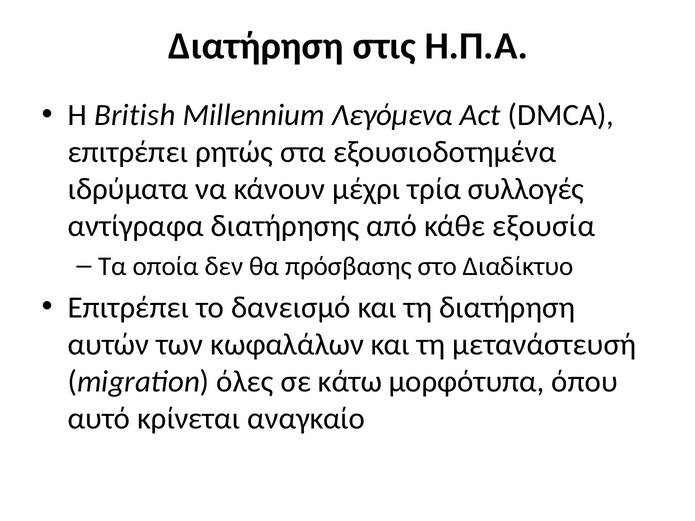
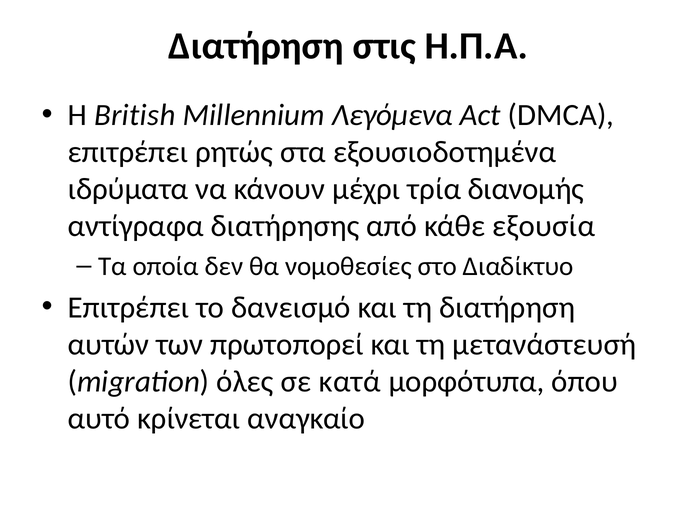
συλλογές: συλλογές -> διανομής
πρόσβασης: πρόσβασης -> νομοθεσίες
κωφαλάλων: κωφαλάλων -> πρωτοπορεί
κάτω: κάτω -> κατά
